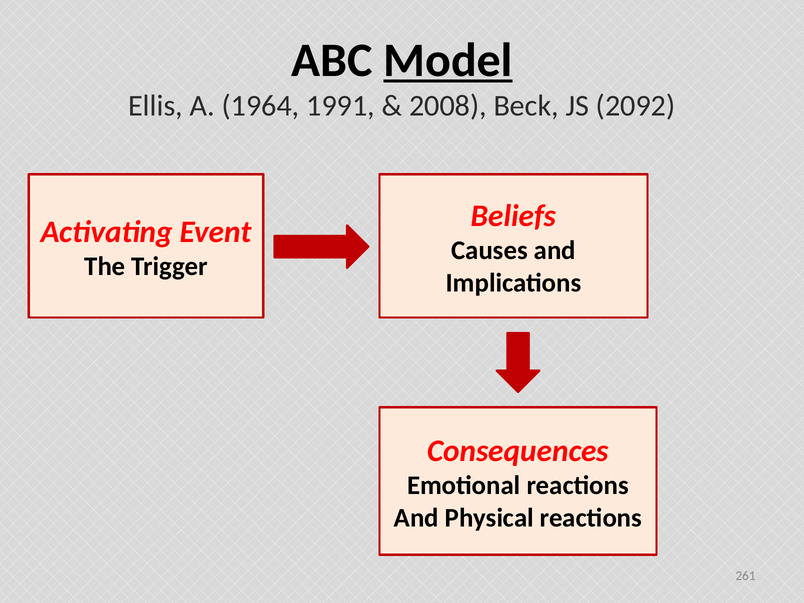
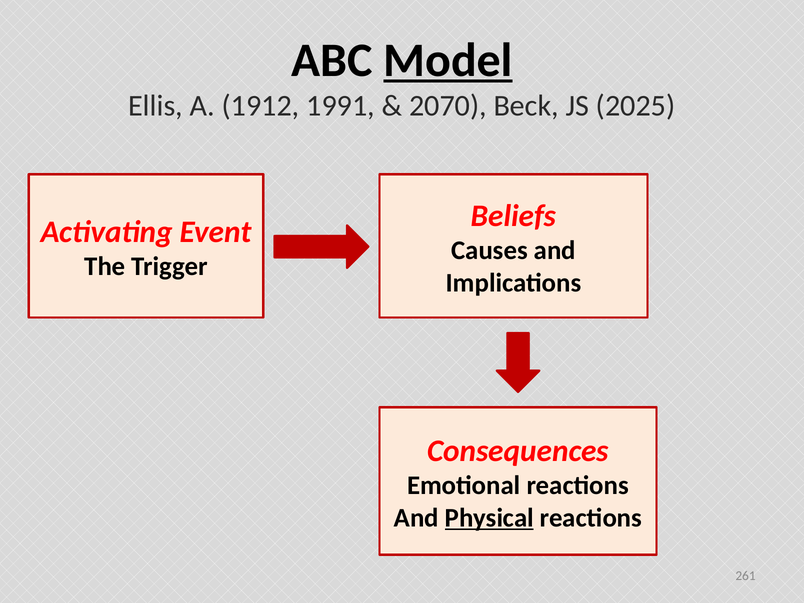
1964: 1964 -> 1912
2008: 2008 -> 2070
2092: 2092 -> 2025
Physical underline: none -> present
